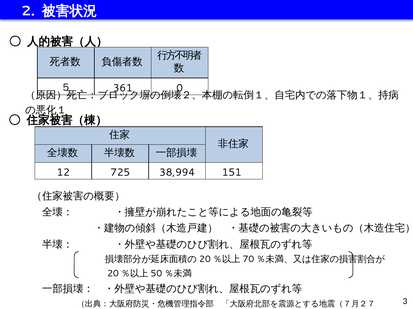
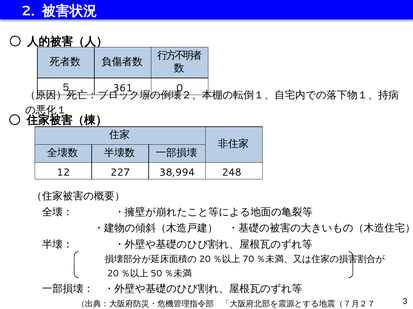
725: 725 -> 227
151: 151 -> 248
